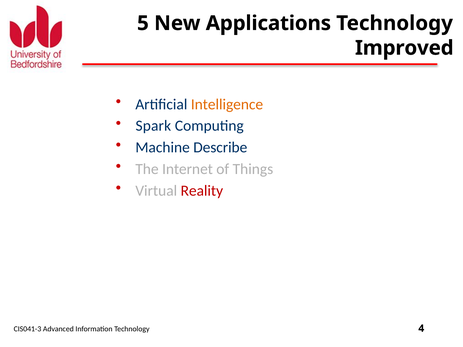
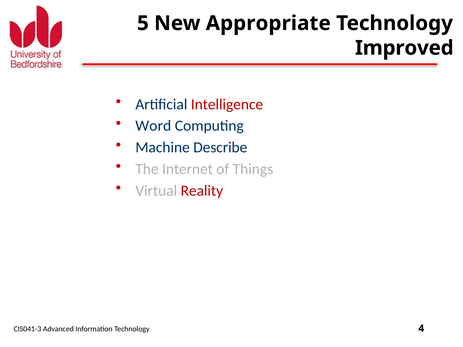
Applications: Applications -> Appropriate
Intelligence colour: orange -> red
Spark: Spark -> Word
